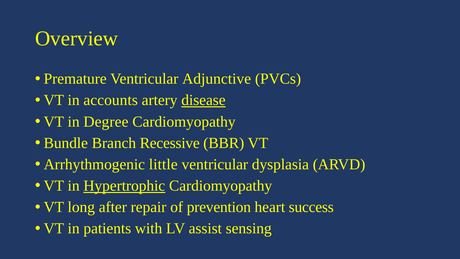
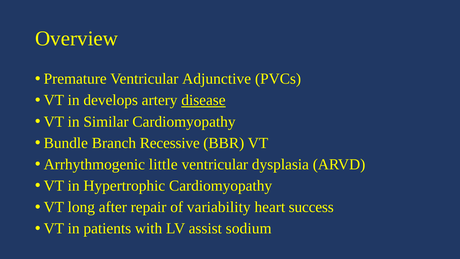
accounts: accounts -> develops
Degree: Degree -> Similar
Hypertrophic underline: present -> none
prevention: prevention -> variability
sensing: sensing -> sodium
